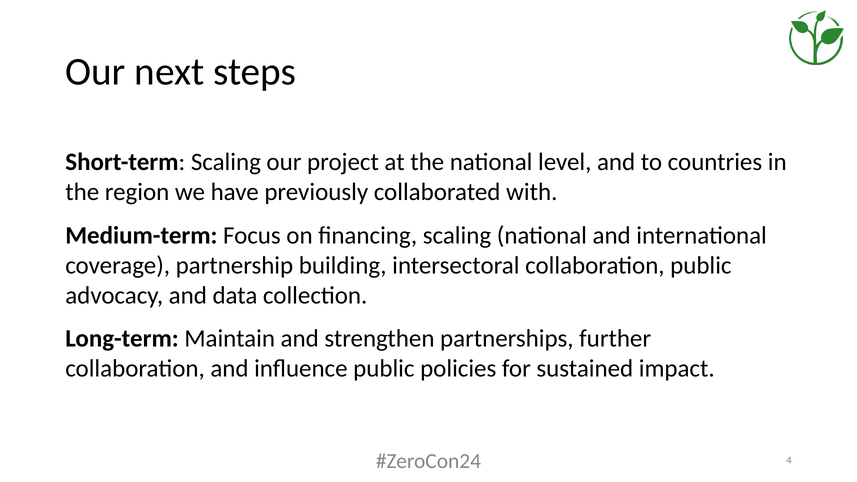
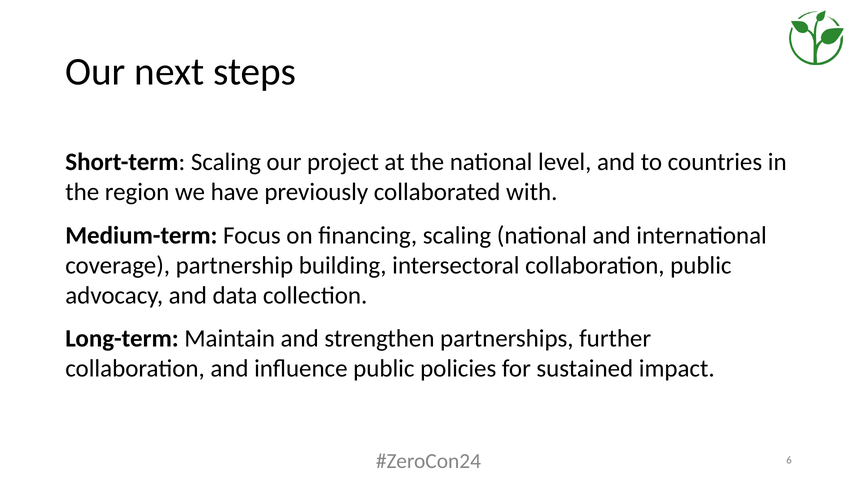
4: 4 -> 6
